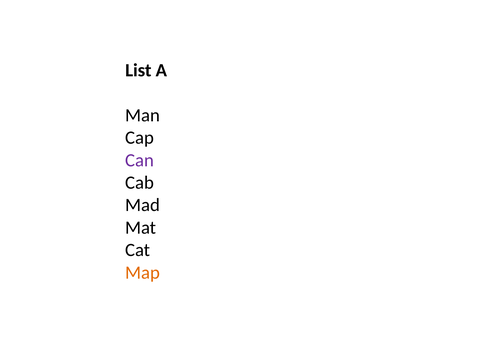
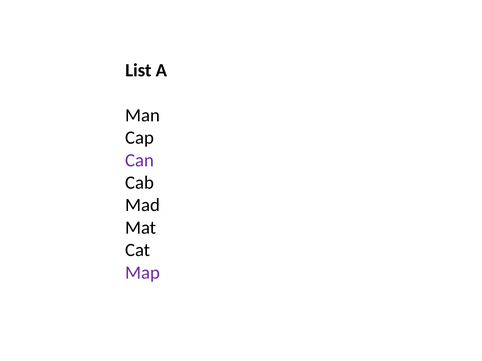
Map colour: orange -> purple
